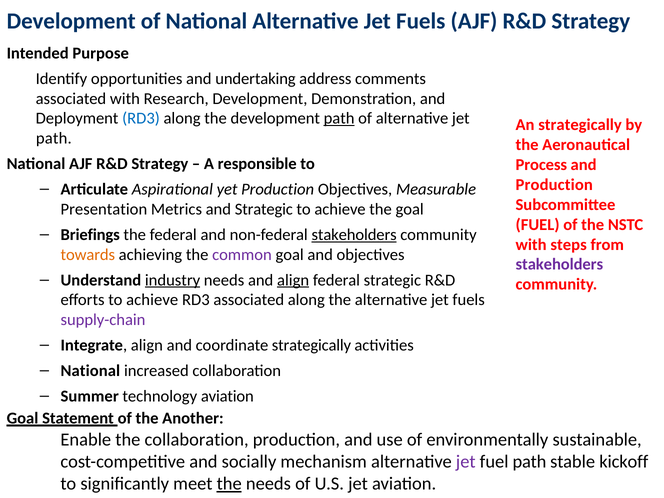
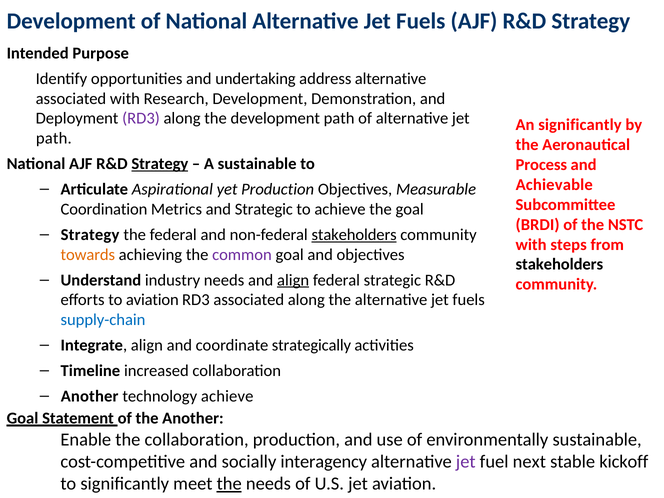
address comments: comments -> alternative
RD3 at (141, 118) colour: blue -> purple
path at (339, 118) underline: present -> none
An strategically: strategically -> significantly
Strategy at (160, 164) underline: none -> present
A responsible: responsible -> sustainable
Production at (554, 185): Production -> Achievable
Presentation: Presentation -> Coordination
FUEL at (538, 225): FUEL -> BRDI
Briefings at (90, 235): Briefings -> Strategy
stakeholders at (559, 264) colour: purple -> black
industry underline: present -> none
efforts to achieve: achieve -> aviation
supply-chain colour: purple -> blue
National at (90, 371): National -> Timeline
Summer at (90, 396): Summer -> Another
technology aviation: aviation -> achieve
mechanism: mechanism -> interagency
fuel path: path -> next
